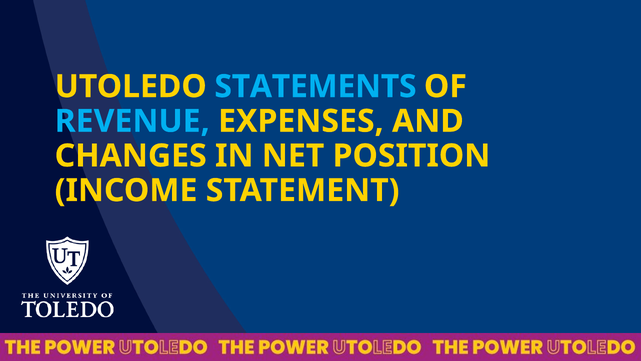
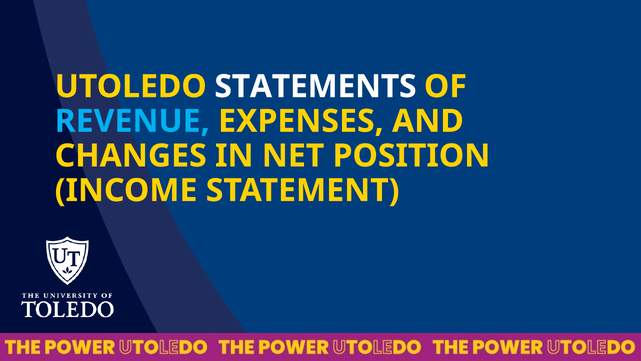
STATEMENTS colour: light blue -> white
